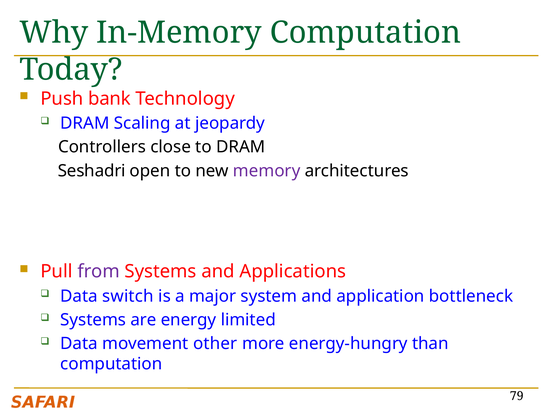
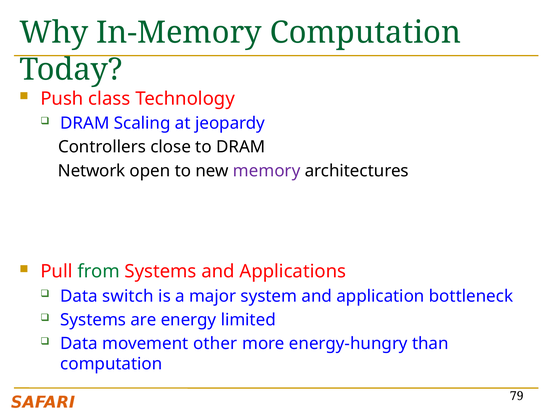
bank: bank -> class
Seshadri: Seshadri -> Network
from colour: purple -> green
